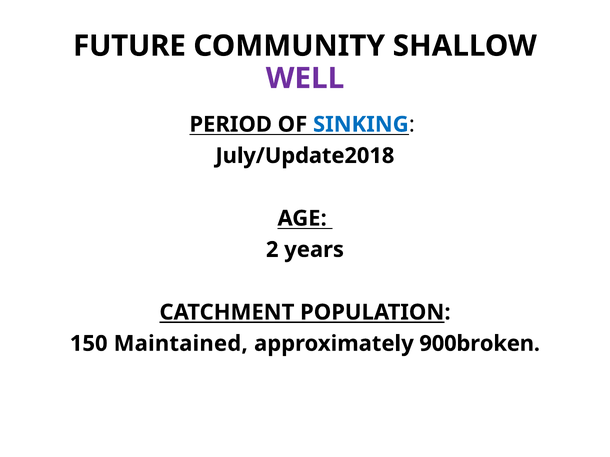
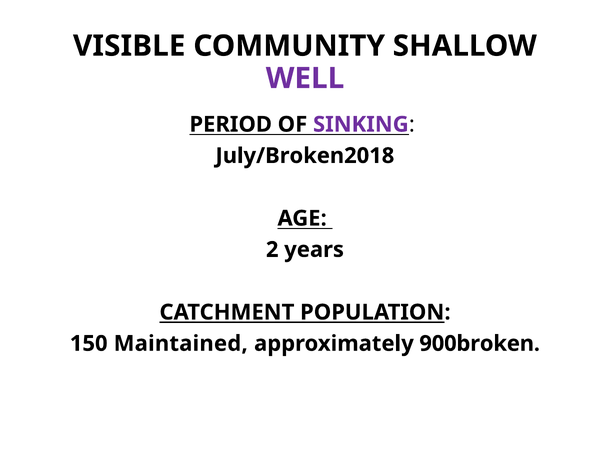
FUTURE: FUTURE -> VISIBLE
SINKING colour: blue -> purple
July/Update2018: July/Update2018 -> July/Broken2018
